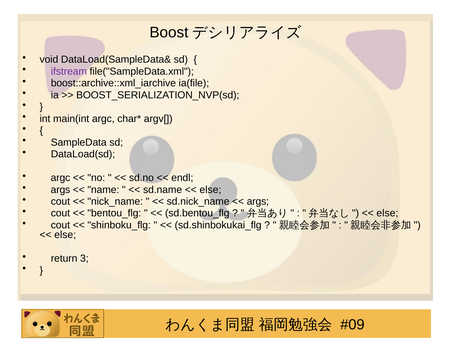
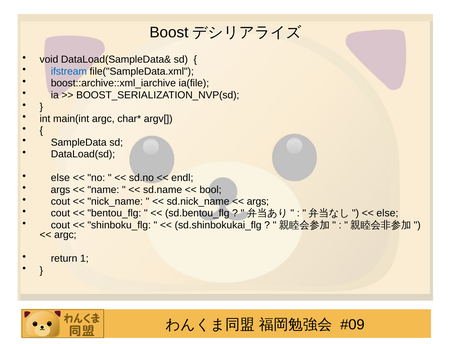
ifstream colour: purple -> blue
argc at (60, 178): argc -> else
else at (210, 189): else -> bool
else at (65, 235): else -> argc
3: 3 -> 1
